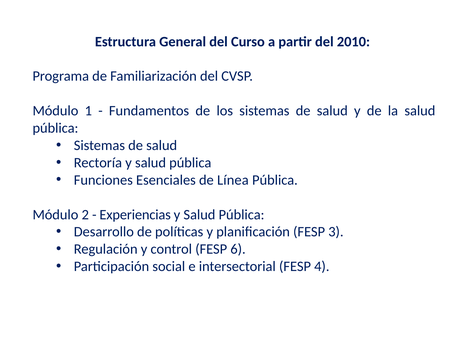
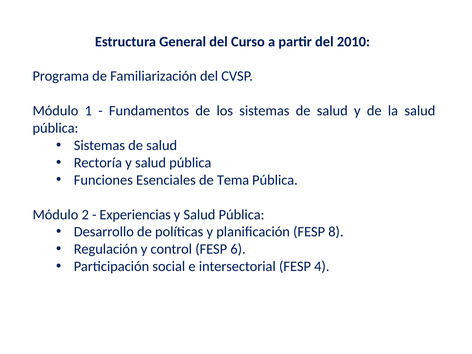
Línea: Línea -> Tema
3: 3 -> 8
